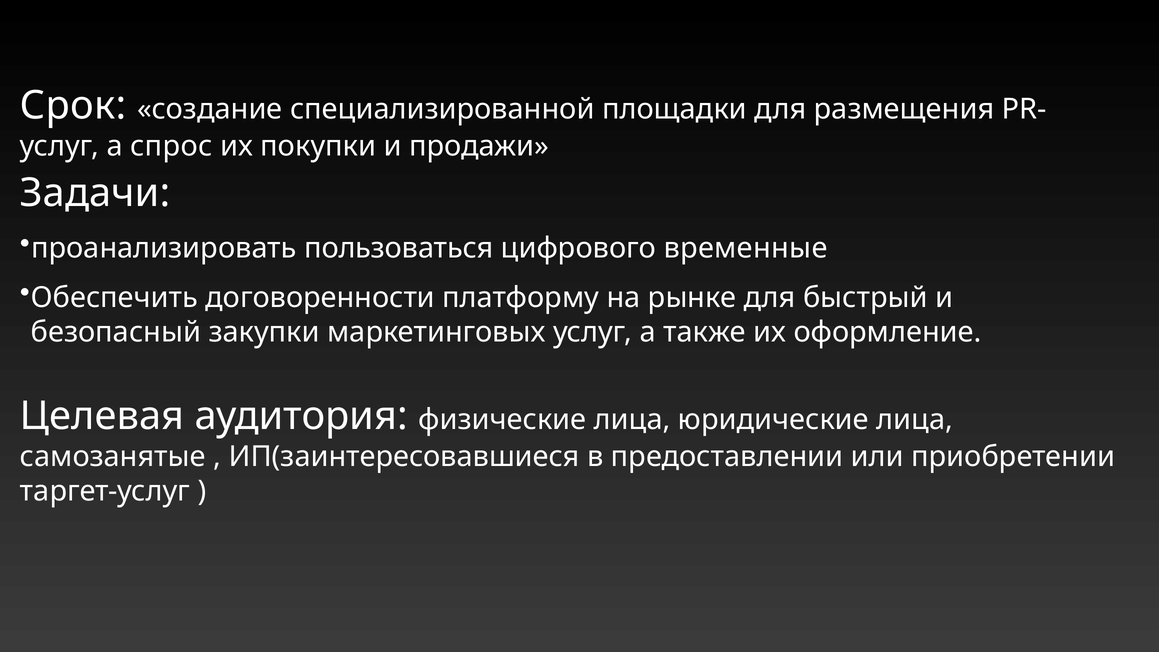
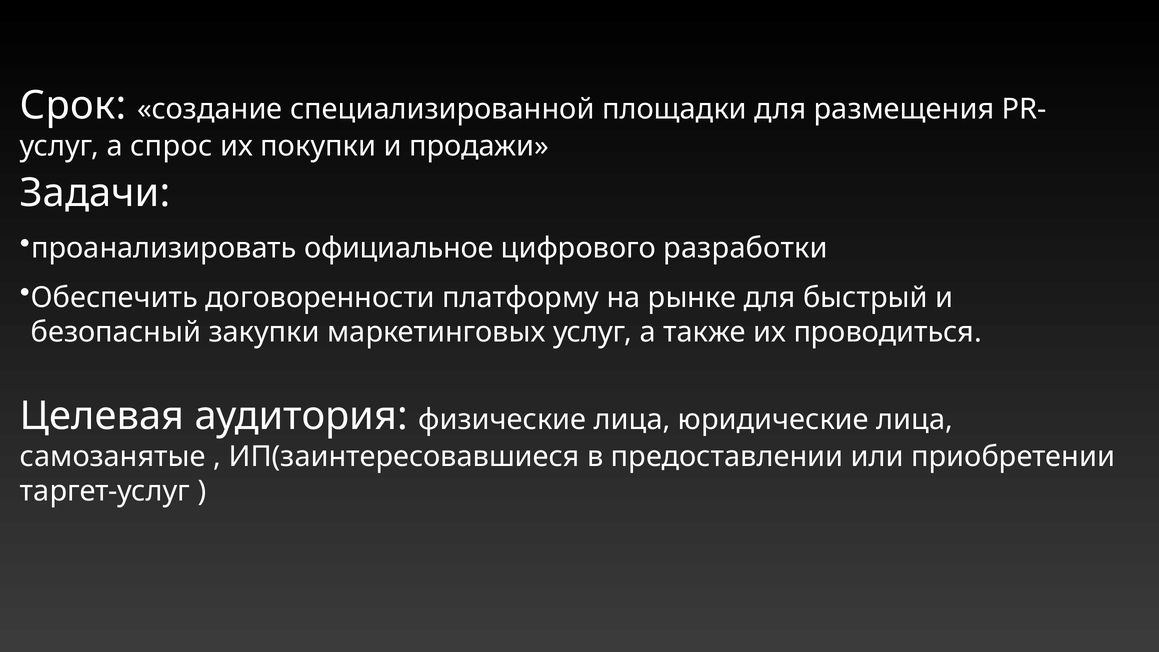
пользоваться: пользоваться -> официальное
временные: временные -> разработки
оформление: оформление -> проводиться
